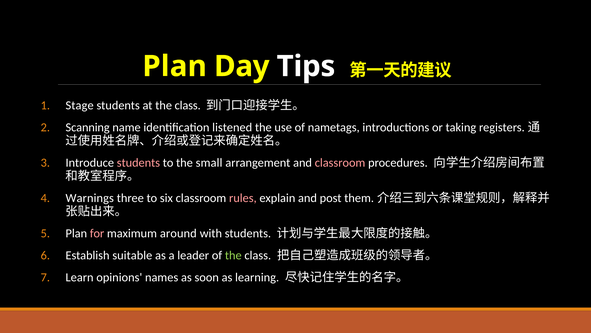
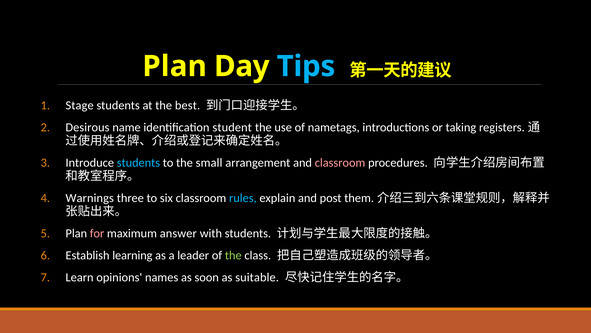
Tips colour: white -> light blue
at the class: class -> best
Scanning: Scanning -> Desirous
listened: listened -> student
students at (138, 163) colour: pink -> light blue
rules colour: pink -> light blue
around: around -> answer
suitable: suitable -> learning
learning: learning -> suitable
